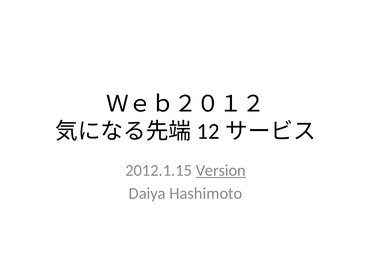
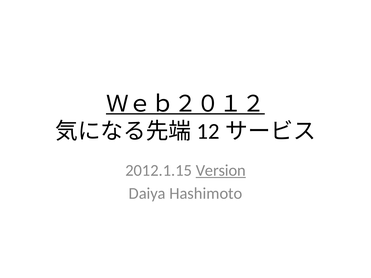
Ｗｅｂ２０１２ underline: none -> present
